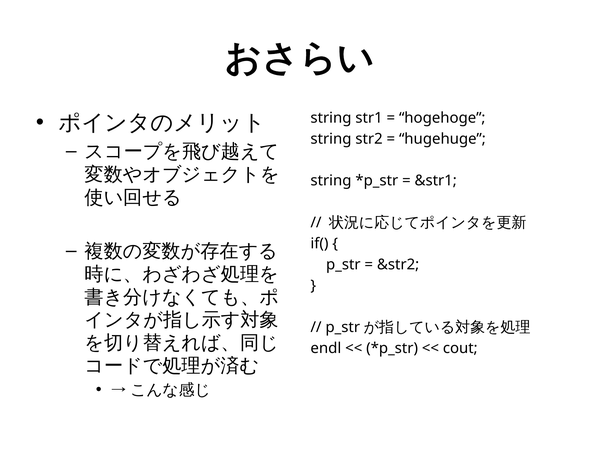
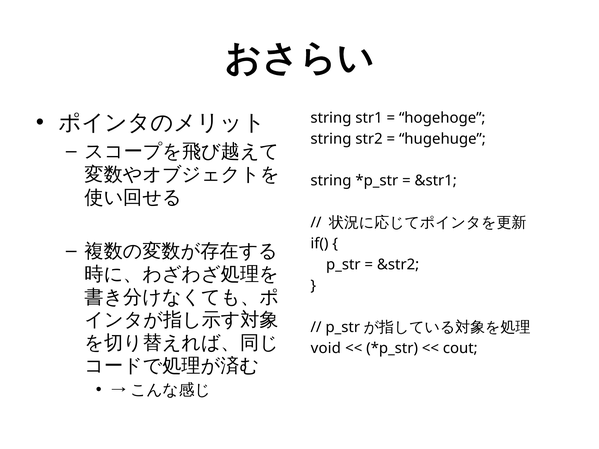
endl: endl -> void
